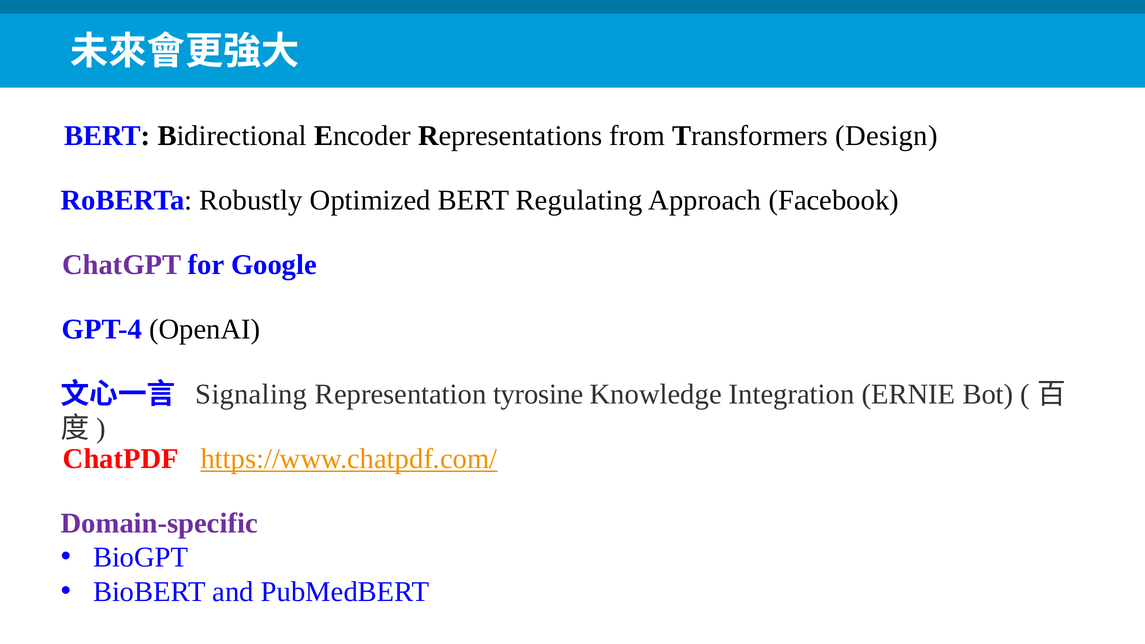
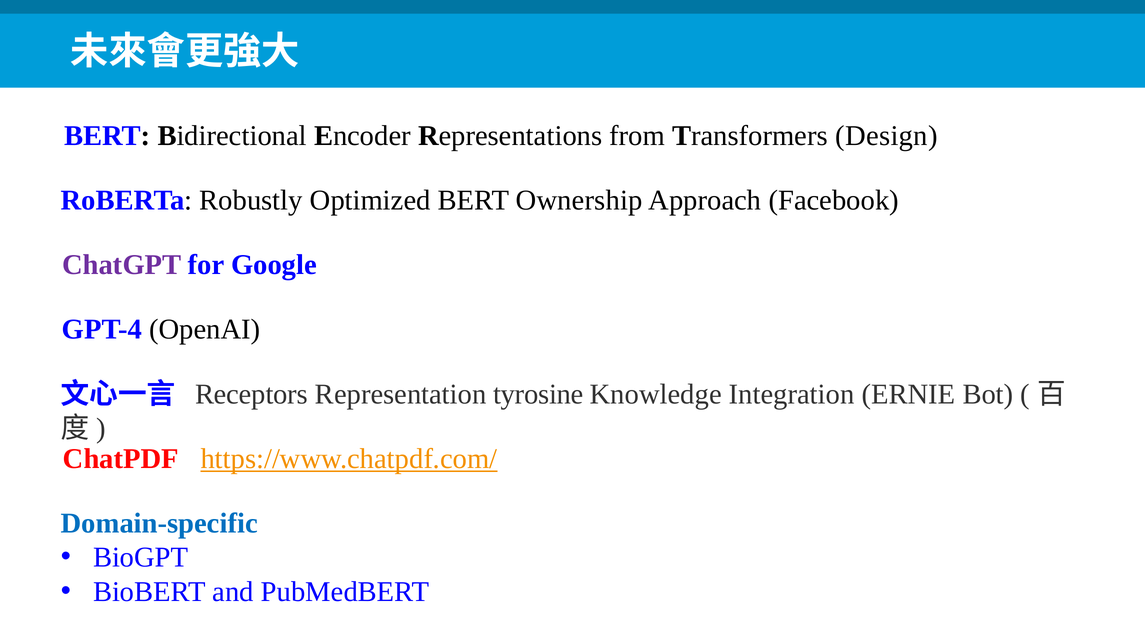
Regulating: Regulating -> Ownership
Signaling: Signaling -> Receptors
Domain-specific colour: purple -> blue
